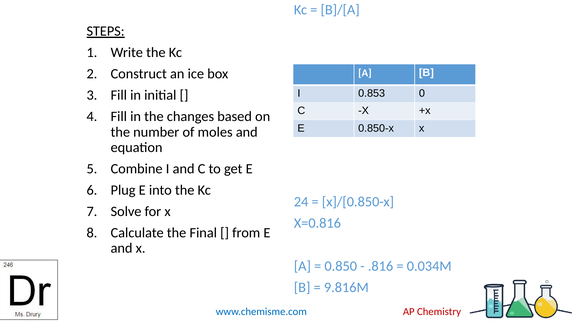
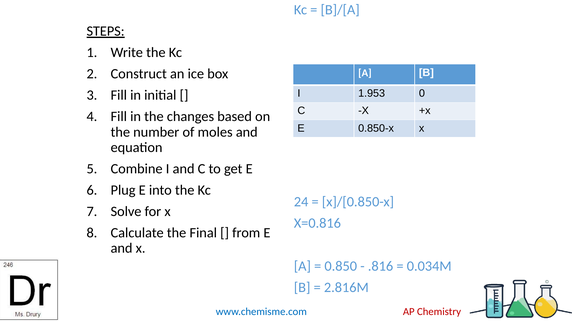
0.853: 0.853 -> 1.953
9.816M: 9.816M -> 2.816M
